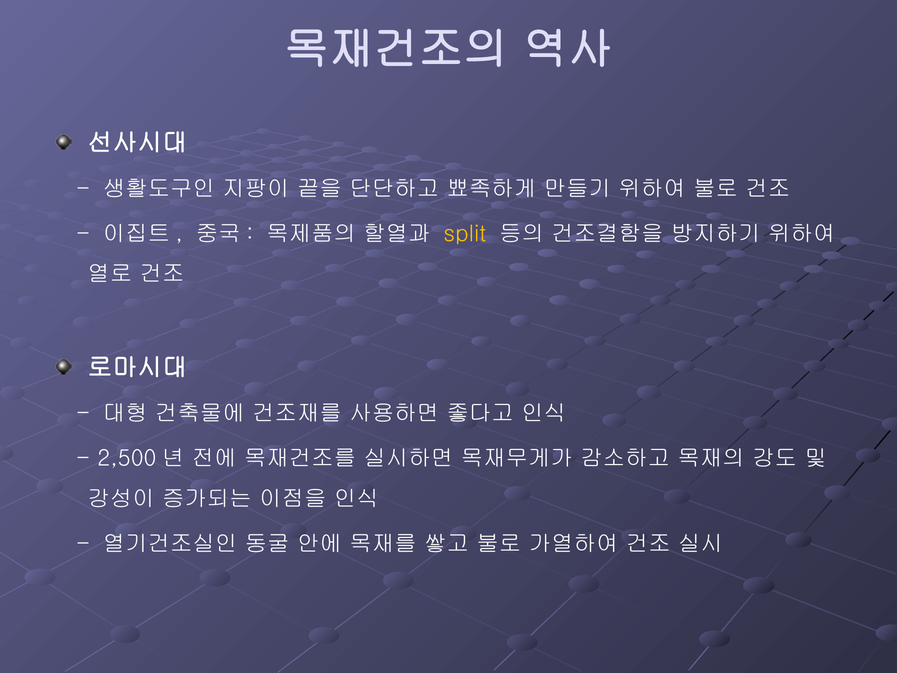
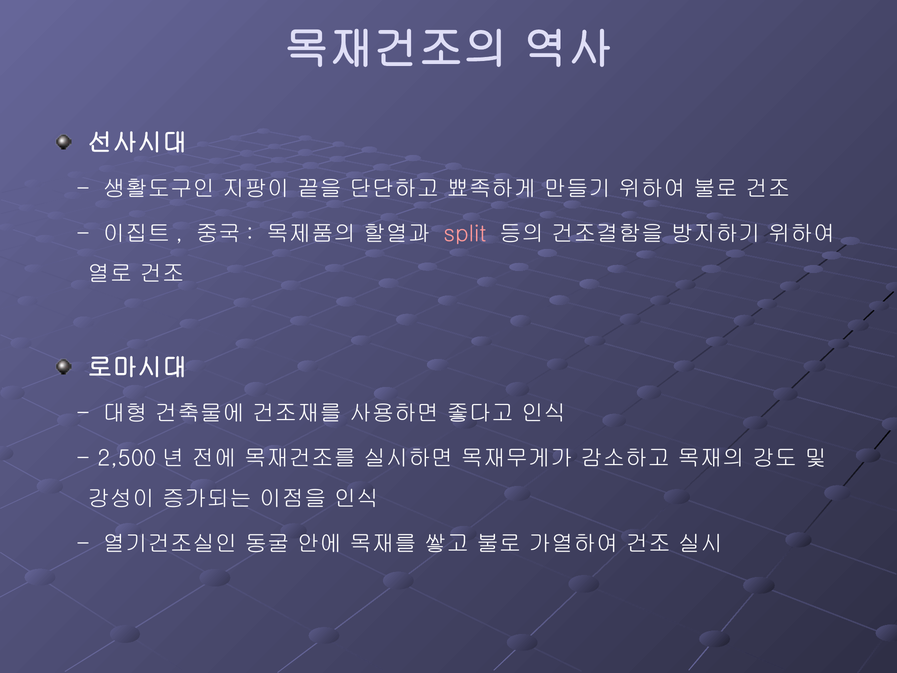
split colour: yellow -> pink
